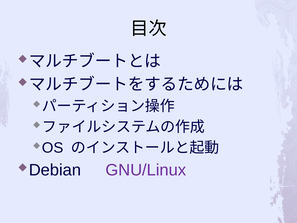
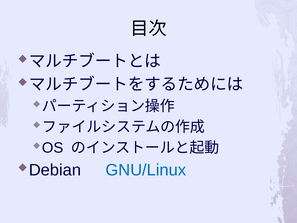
GNU/Linux colour: purple -> blue
